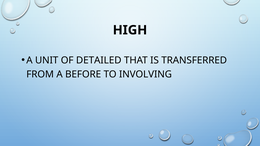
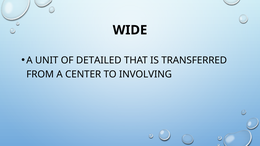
HIGH: HIGH -> WIDE
BEFORE: BEFORE -> CENTER
